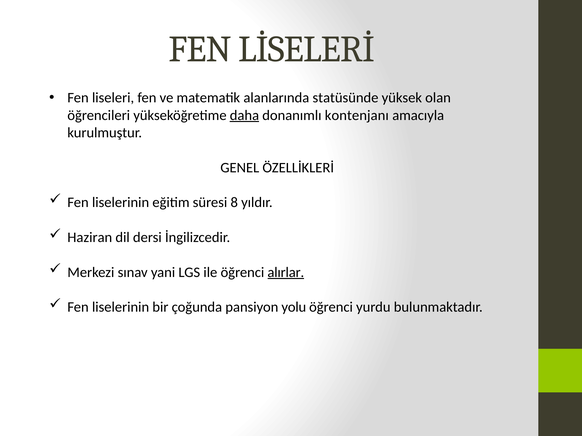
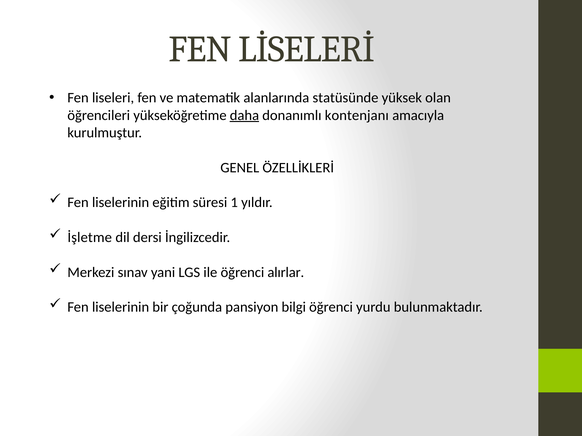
8: 8 -> 1
Haziran: Haziran -> İşletme
alırlar underline: present -> none
yolu: yolu -> bilgi
